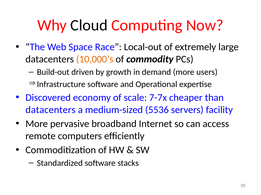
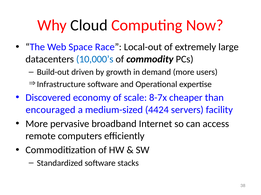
10,000’s colour: orange -> blue
7-7x: 7-7x -> 8-7x
datacenters at (51, 110): datacenters -> encouraged
5536: 5536 -> 4424
